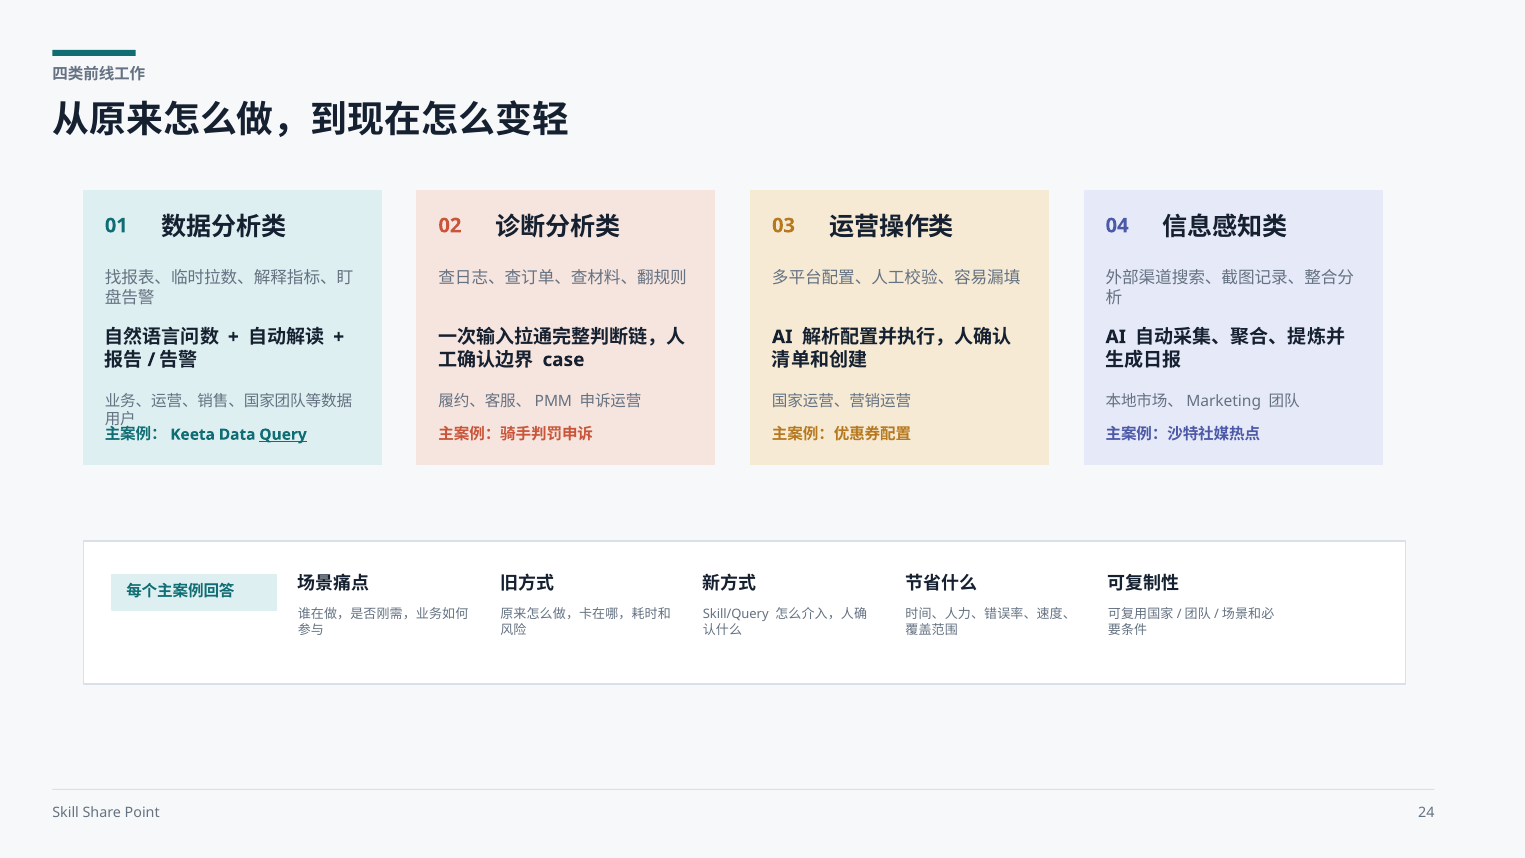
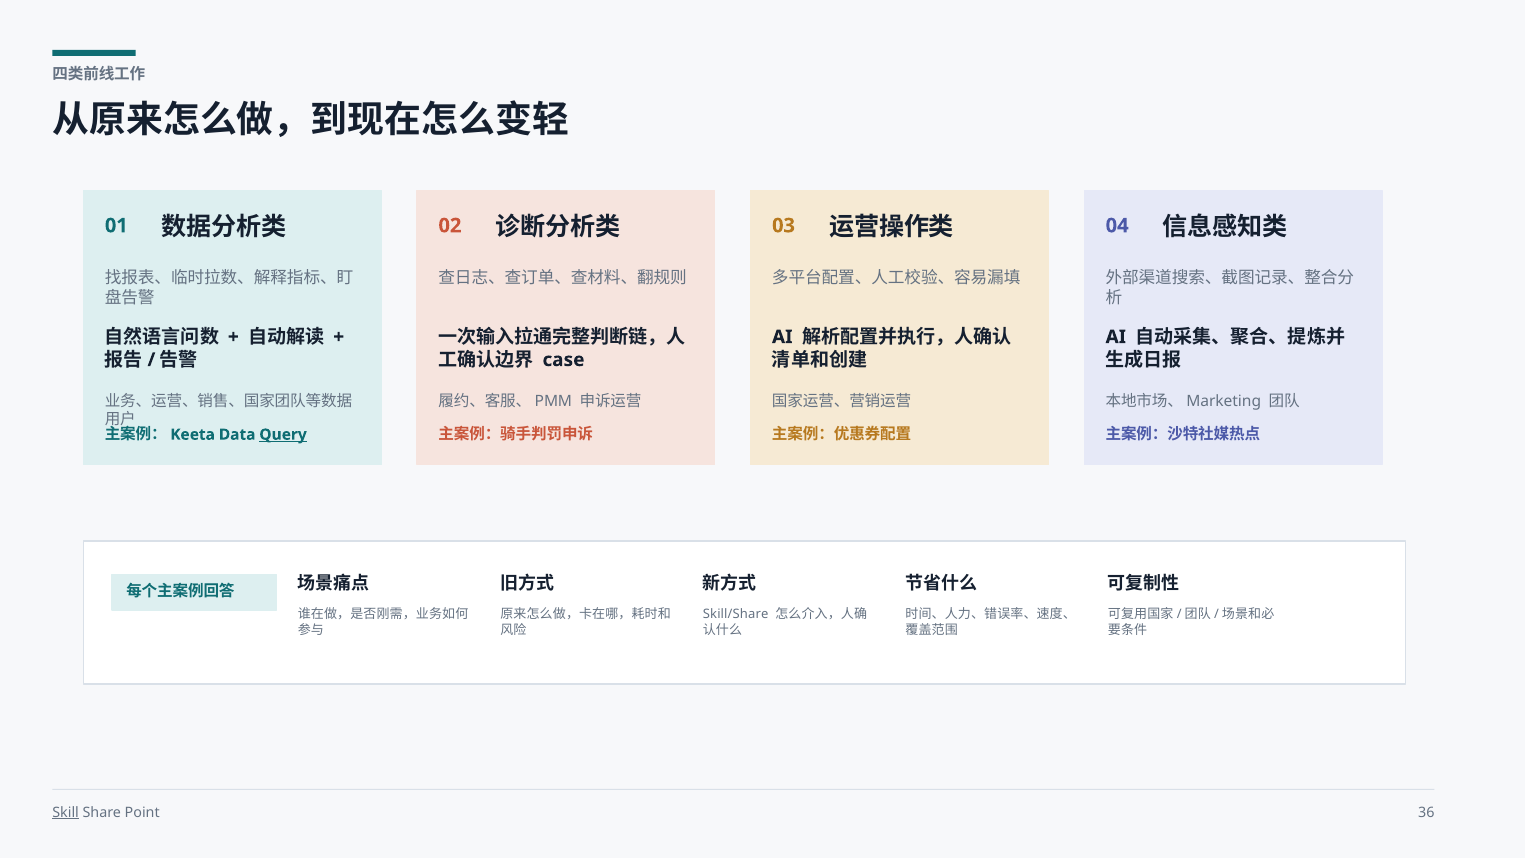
Skill/Query: Skill/Query -> Skill/Share
Skill underline: none -> present
24: 24 -> 36
